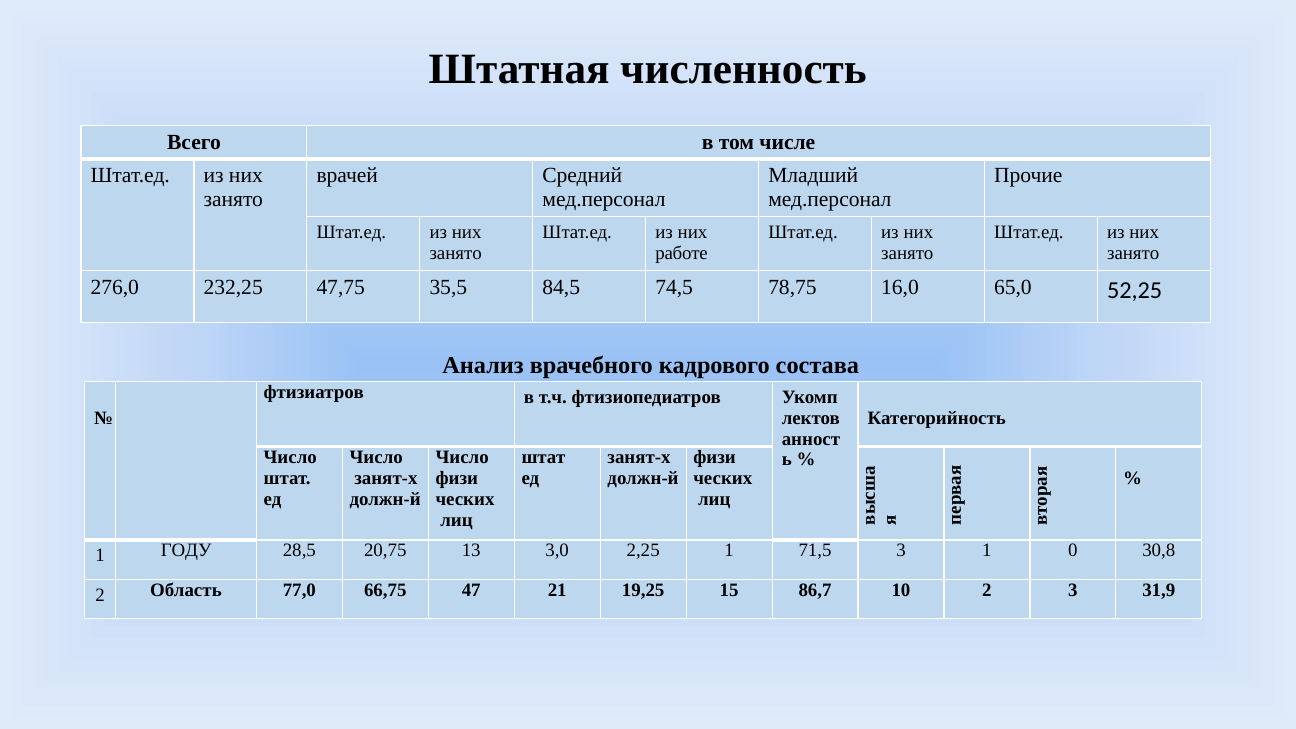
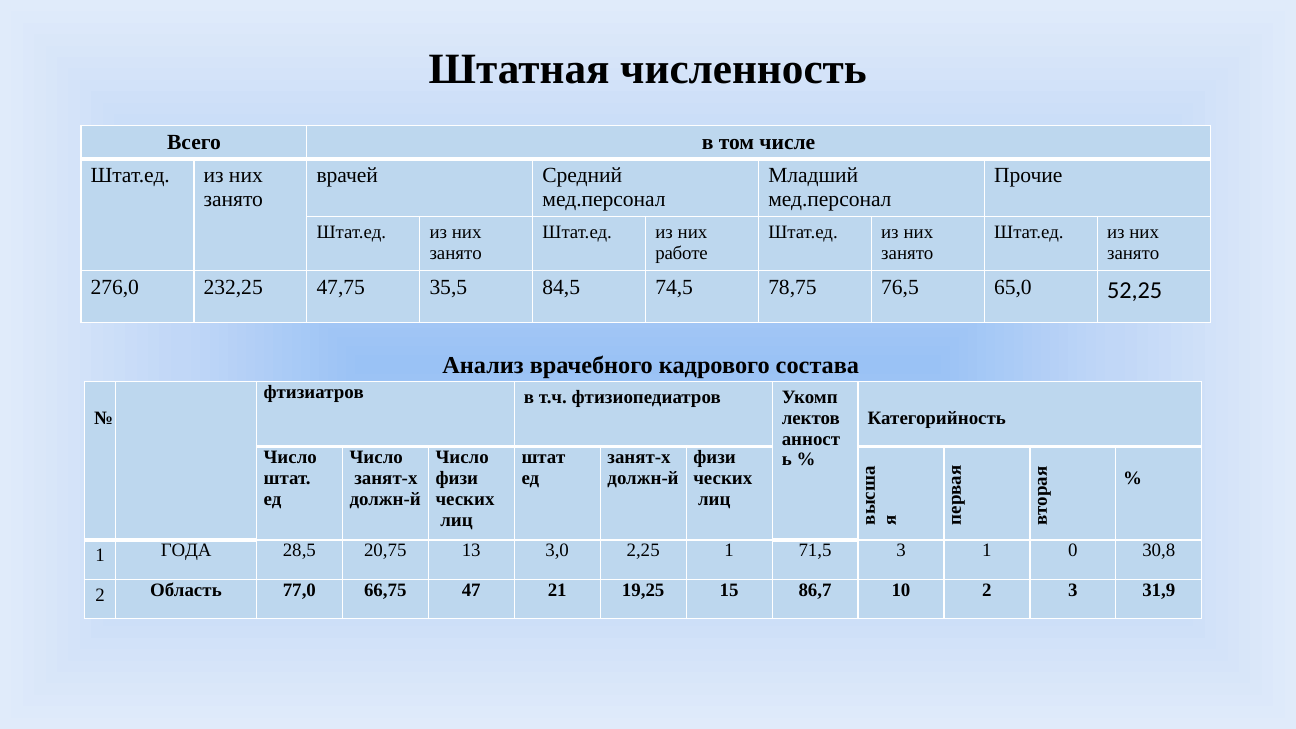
16,0: 16,0 -> 76,5
ГОДУ: ГОДУ -> ГОДА
